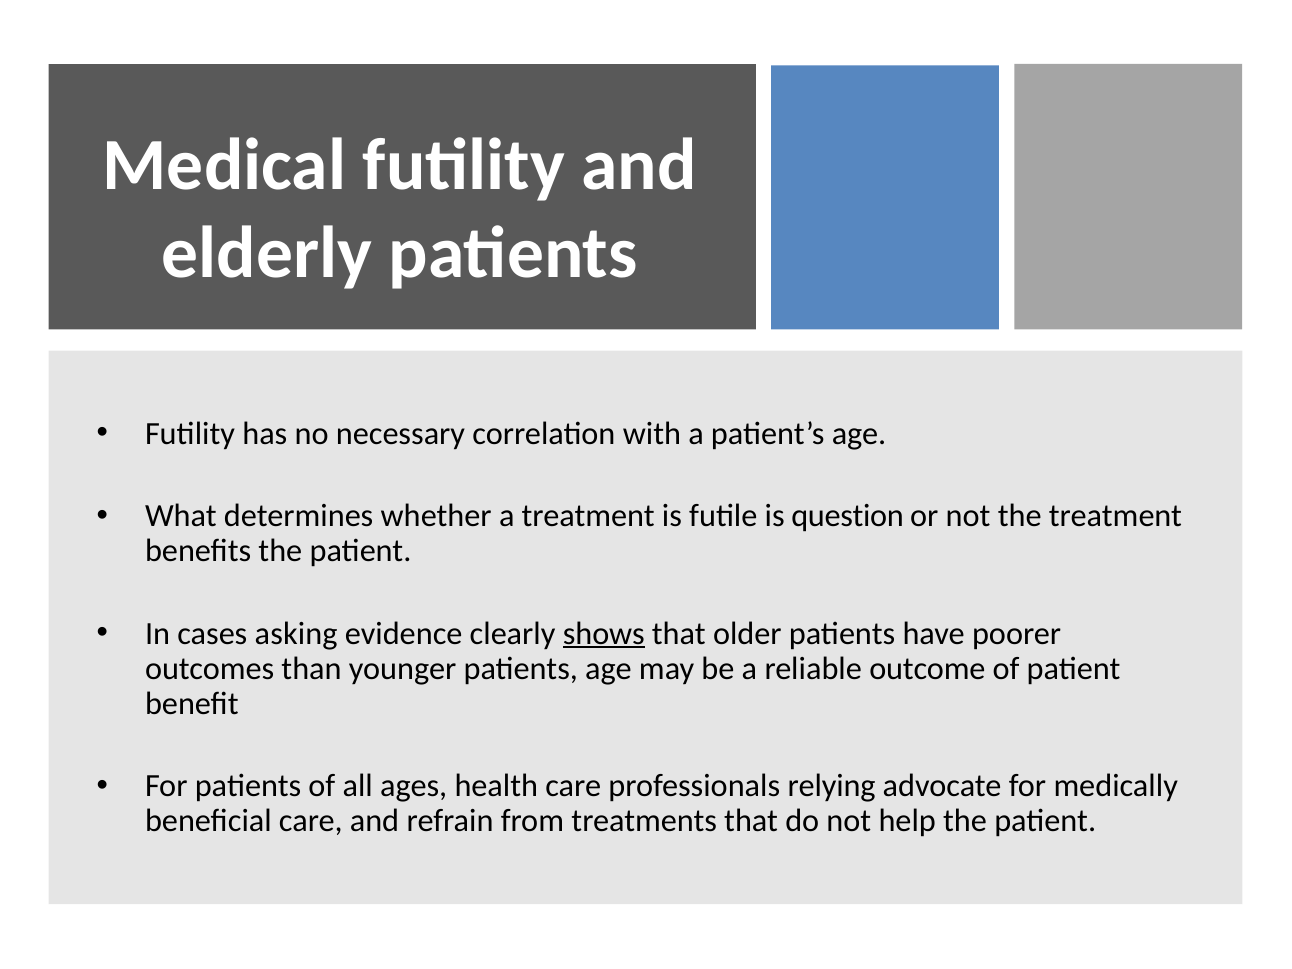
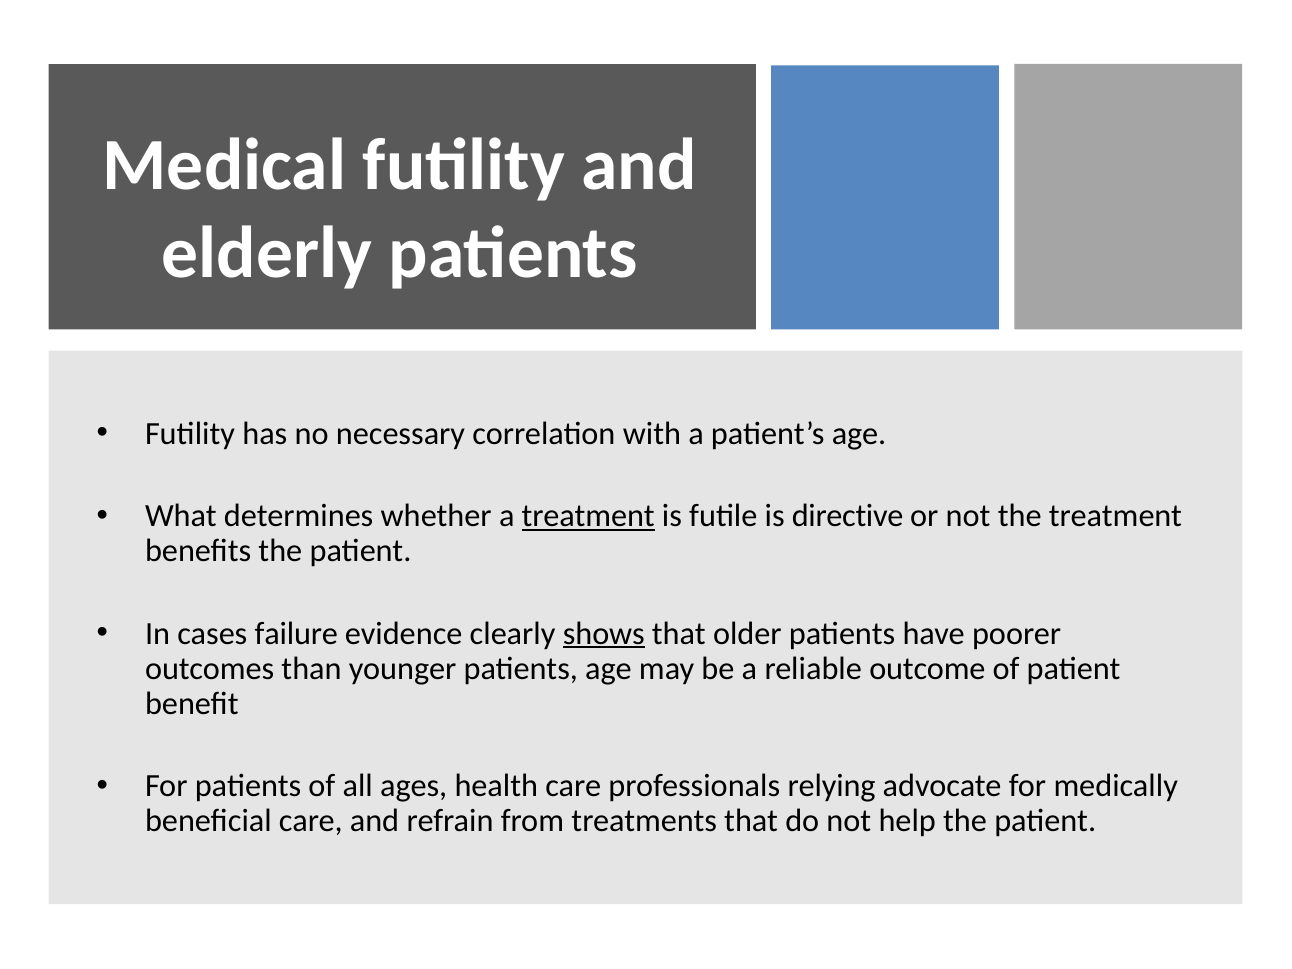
treatment at (588, 516) underline: none -> present
question: question -> directive
asking: asking -> failure
